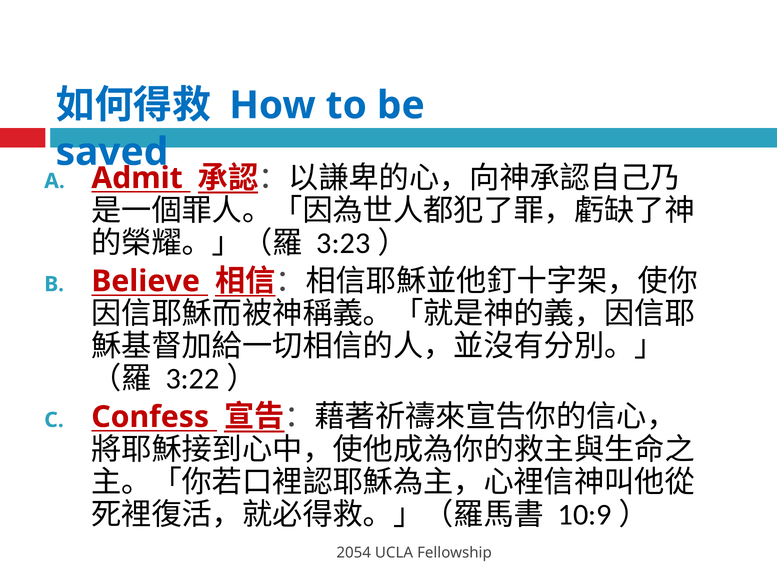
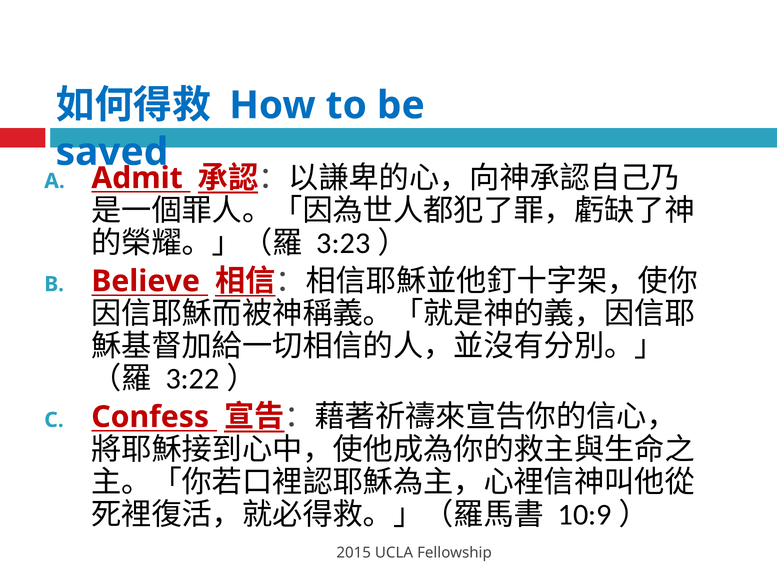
2054: 2054 -> 2015
